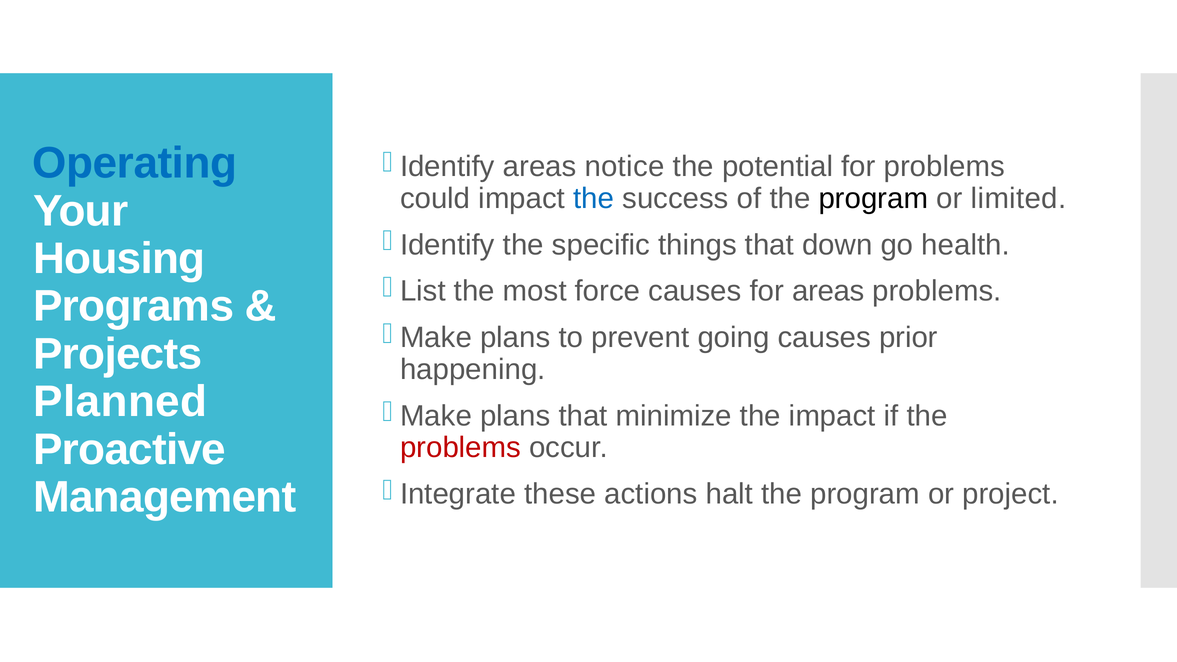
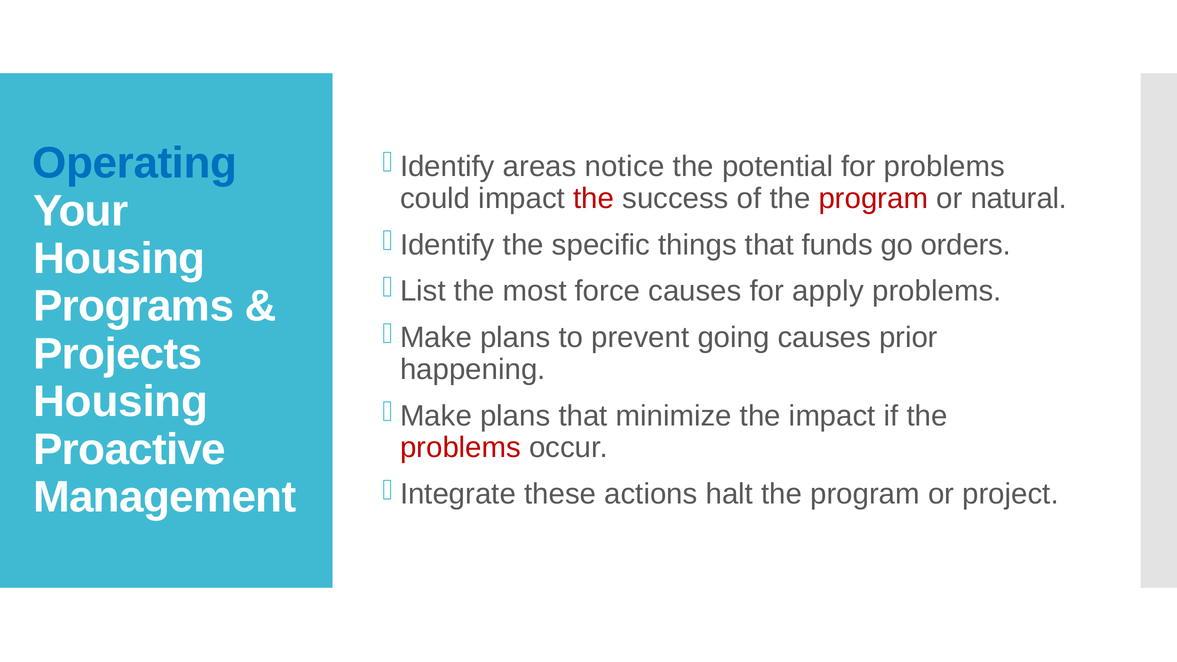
the at (594, 198) colour: blue -> red
program at (873, 198) colour: black -> red
limited: limited -> natural
down: down -> funds
health: health -> orders
for areas: areas -> apply
Planned at (120, 402): Planned -> Housing
